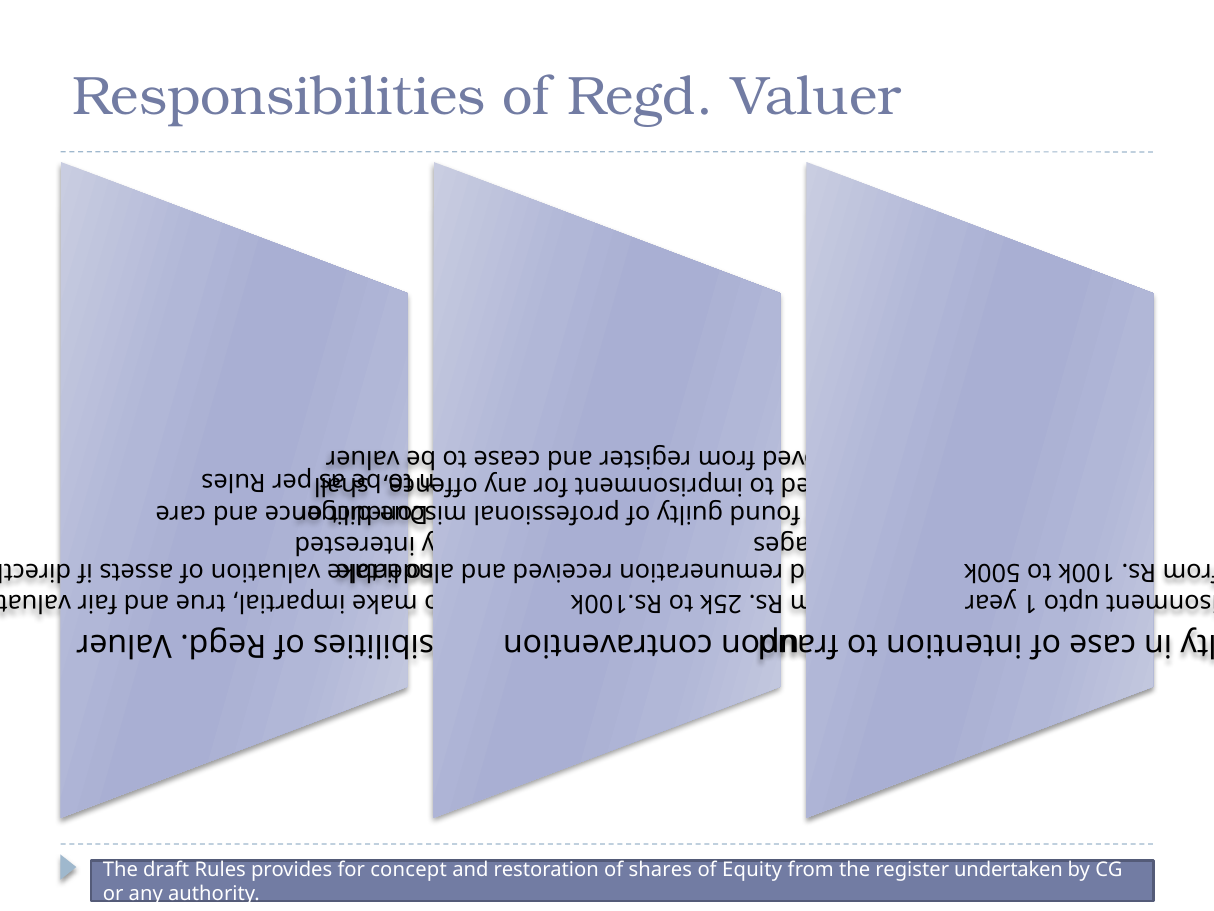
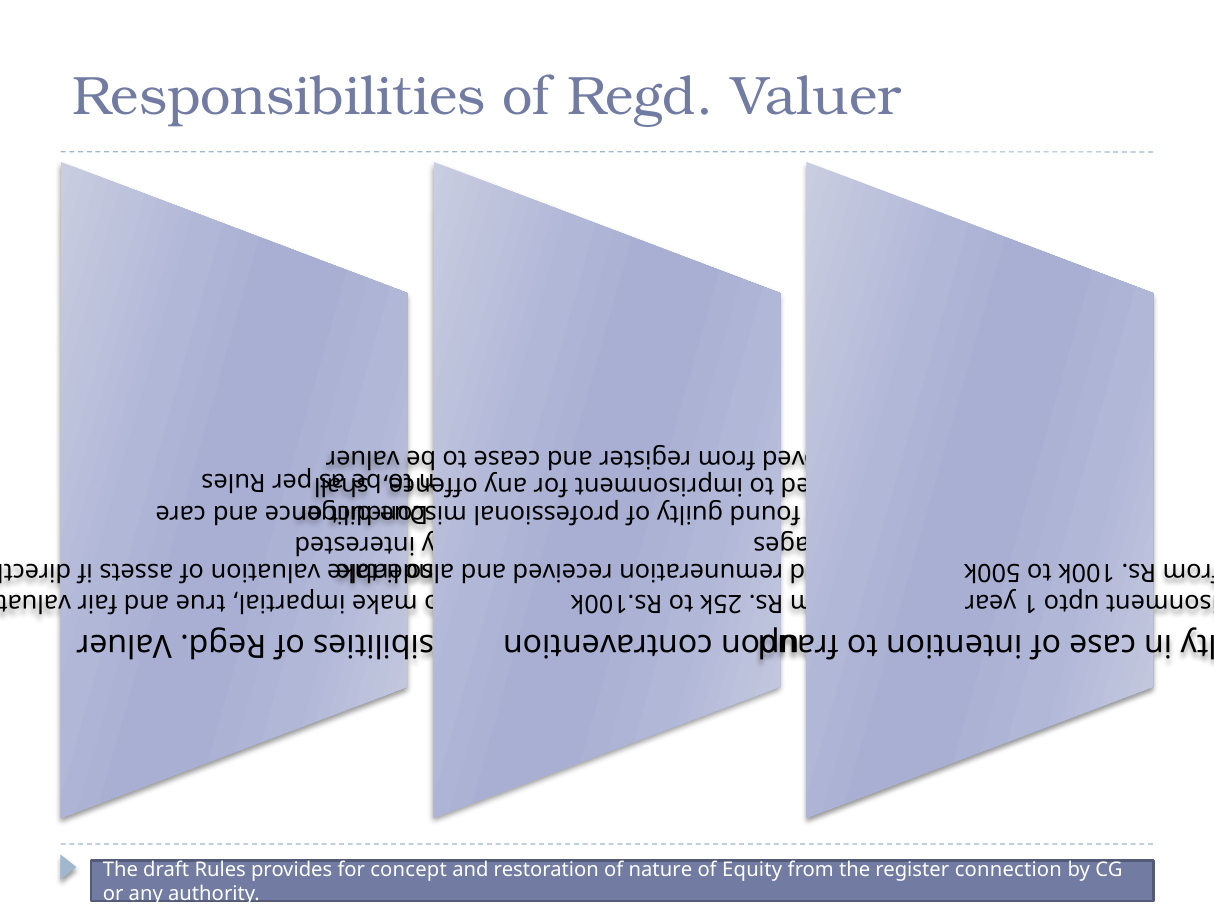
shares: shares -> nature
undertaken: undertaken -> connection
